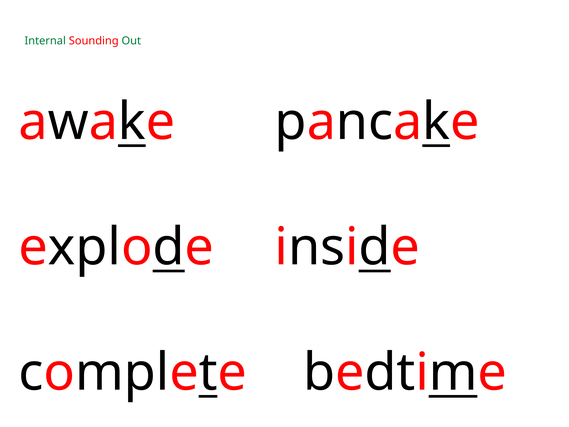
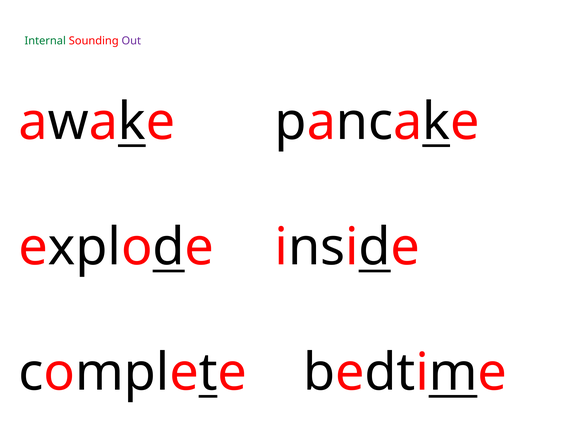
Out colour: green -> purple
